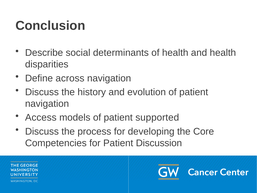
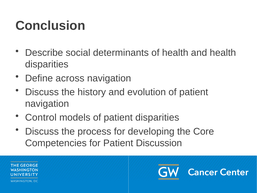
Access: Access -> Control
patient supported: supported -> disparities
